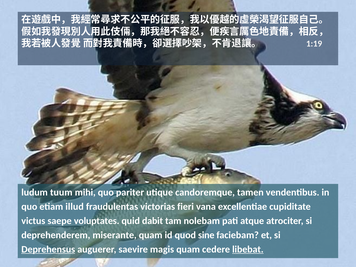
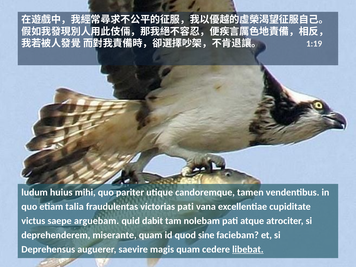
tuum: tuum -> huius
illud: illud -> talia
victorias fieri: fieri -> pati
voluptates: voluptates -> arguebam
Deprehensus underline: present -> none
